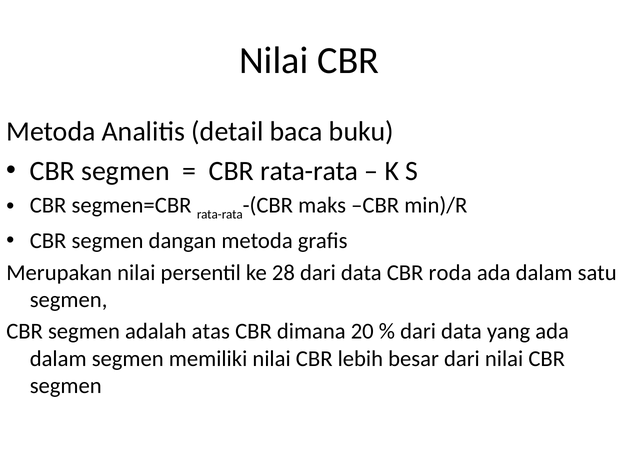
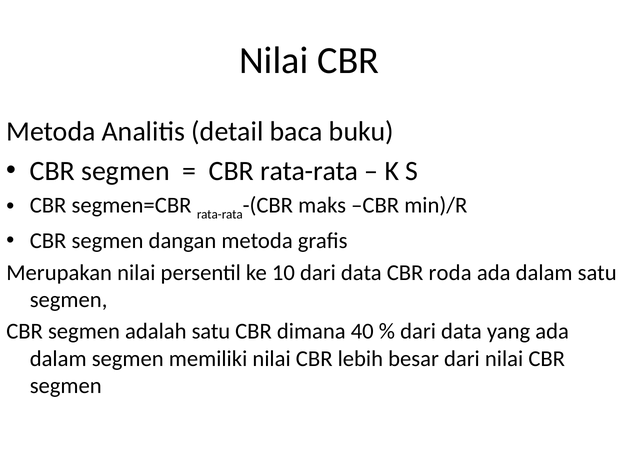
28: 28 -> 10
adalah atas: atas -> satu
20: 20 -> 40
